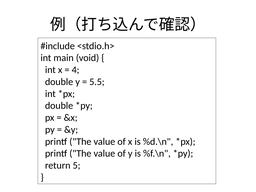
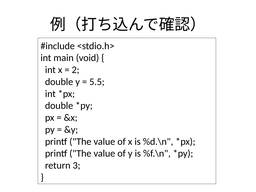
4: 4 -> 2
5: 5 -> 3
